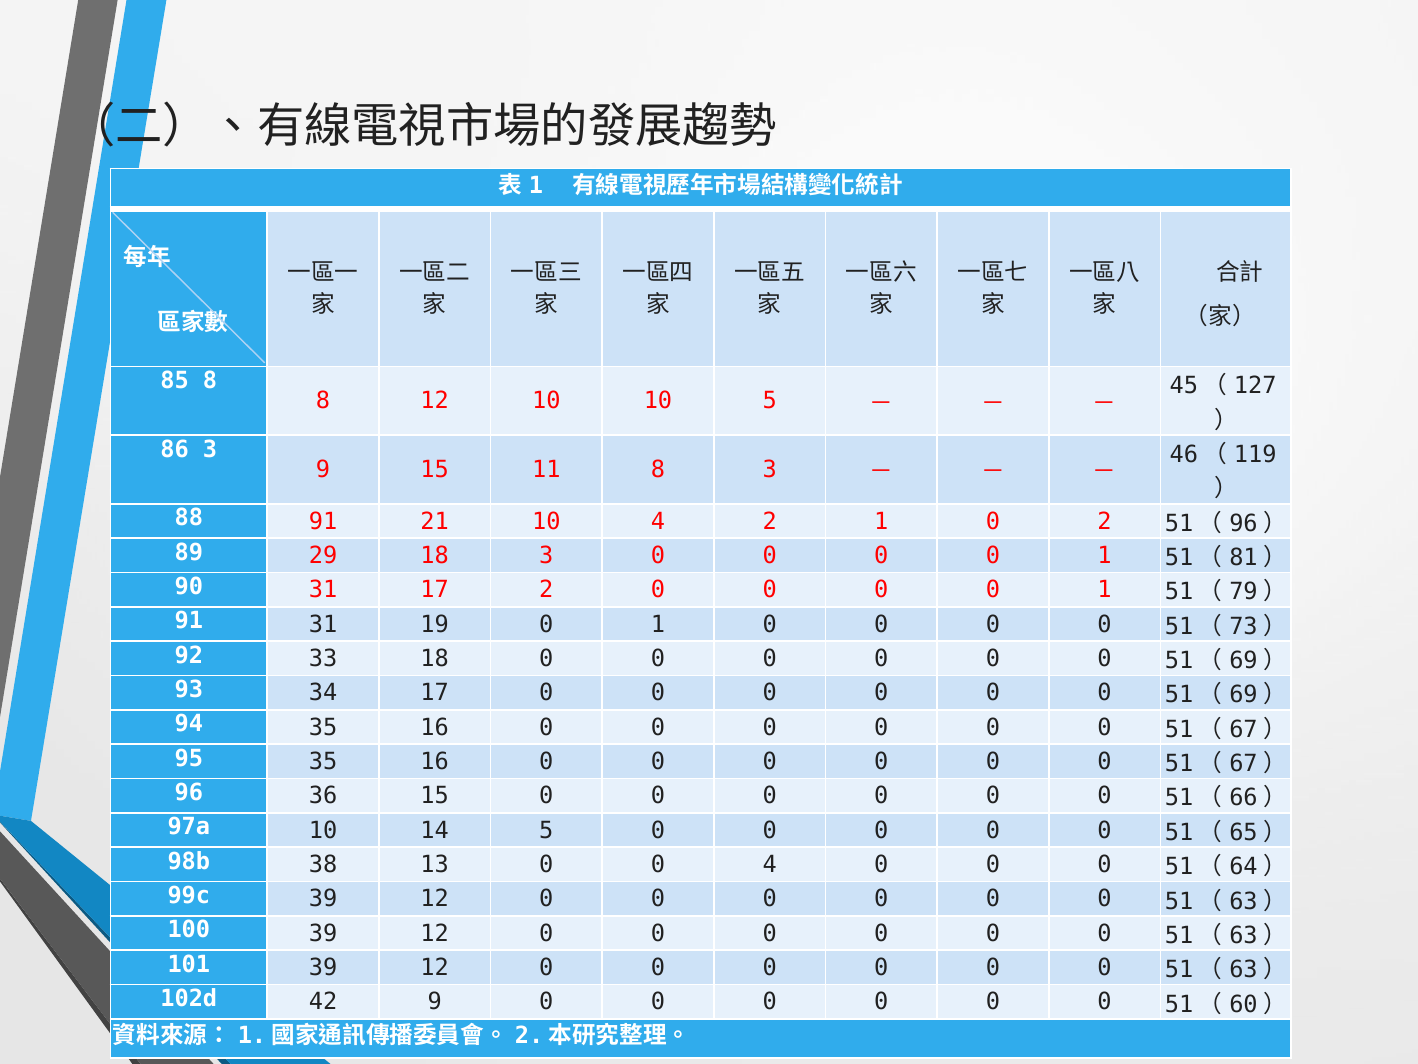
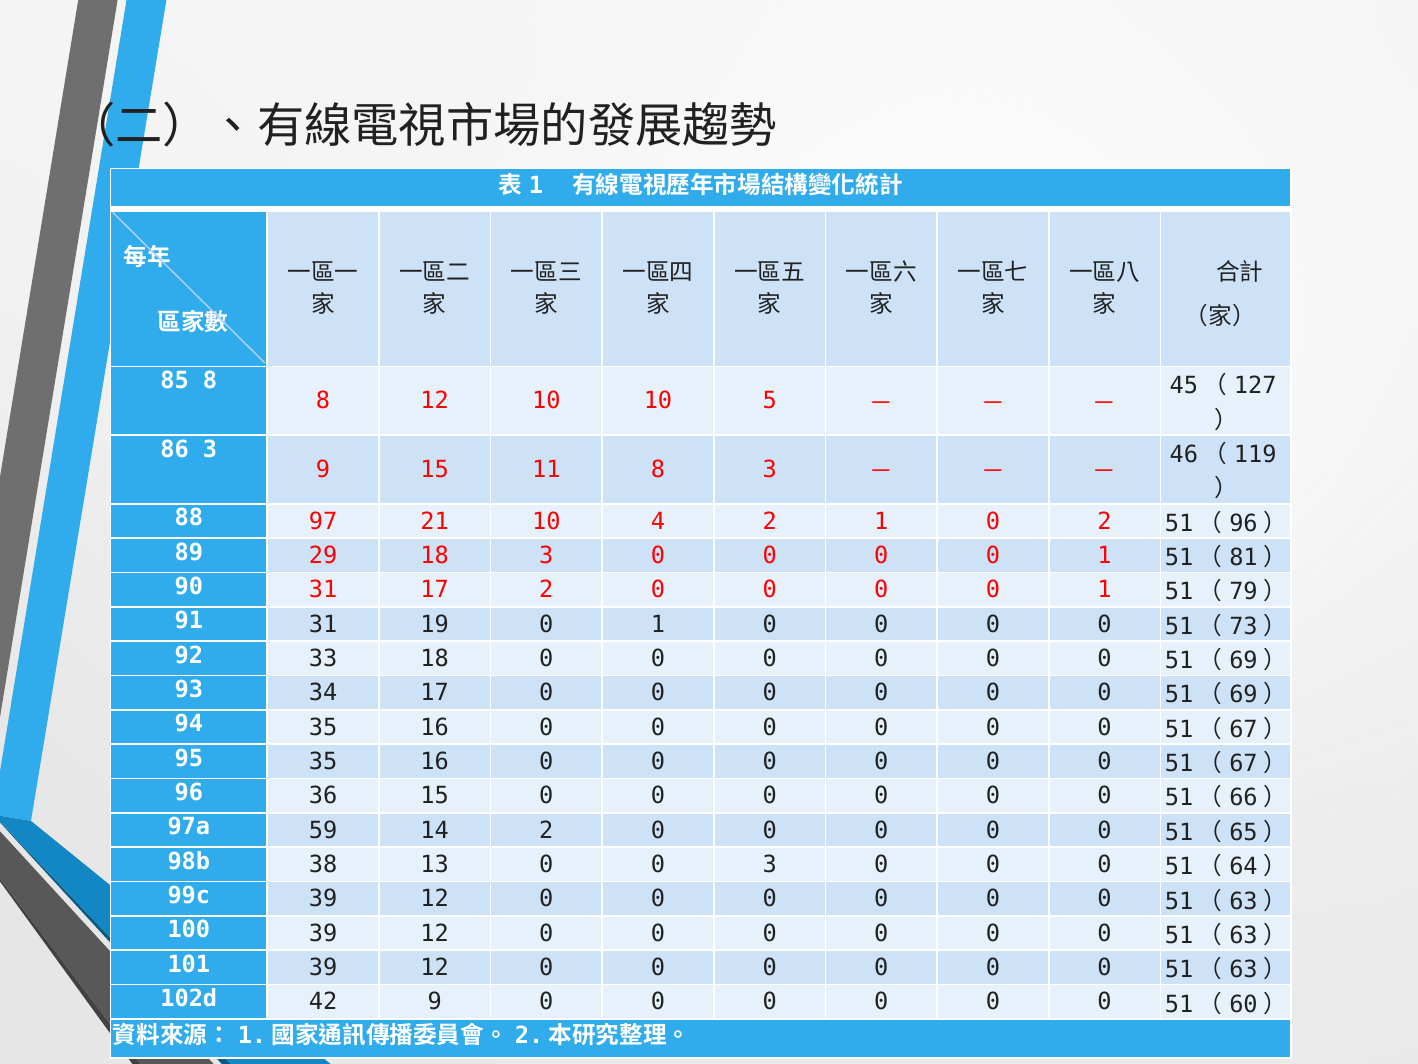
88 91: 91 -> 97
97a 10: 10 -> 59
14 5: 5 -> 2
0 4: 4 -> 3
